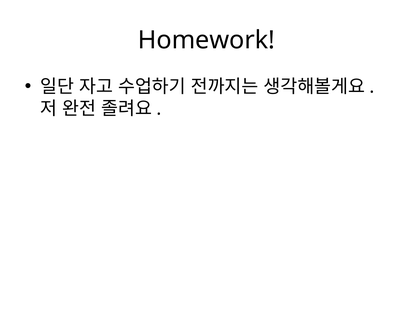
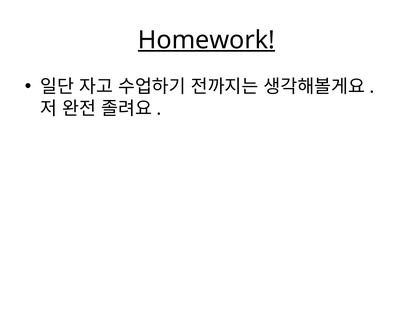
Homework underline: none -> present
